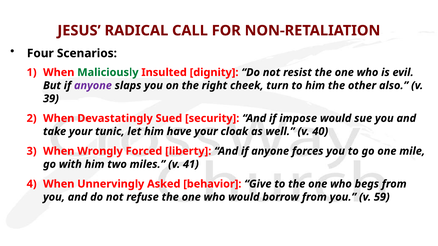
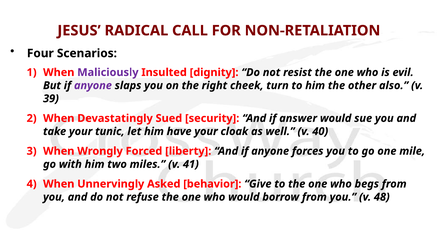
Maliciously colour: green -> purple
impose: impose -> answer
59: 59 -> 48
